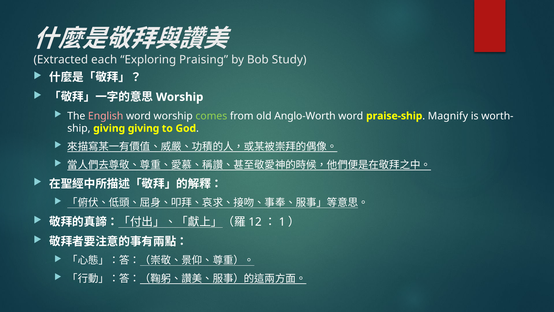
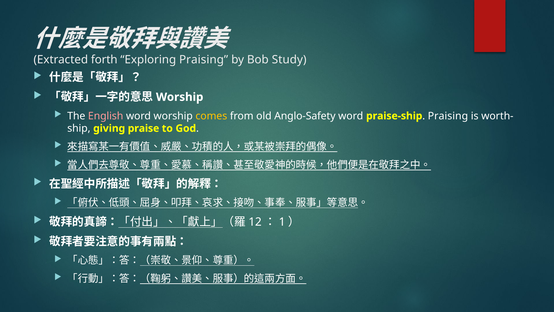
each: each -> forth
comes colour: light green -> yellow
Anglo-Worth: Anglo-Worth -> Anglo-Safety
Magnify at (448, 116): Magnify -> Praising
giving giving: giving -> praise
